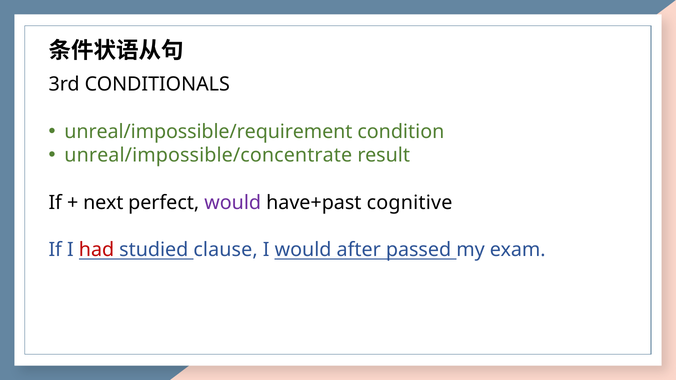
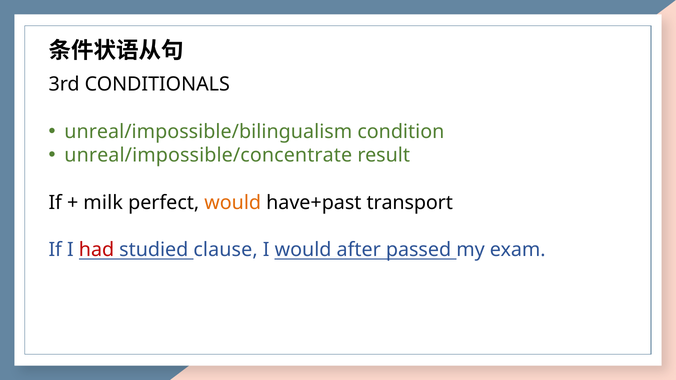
unreal/impossible/requirement: unreal/impossible/requirement -> unreal/impossible/bilingualism
next: next -> milk
would at (233, 203) colour: purple -> orange
cognitive: cognitive -> transport
